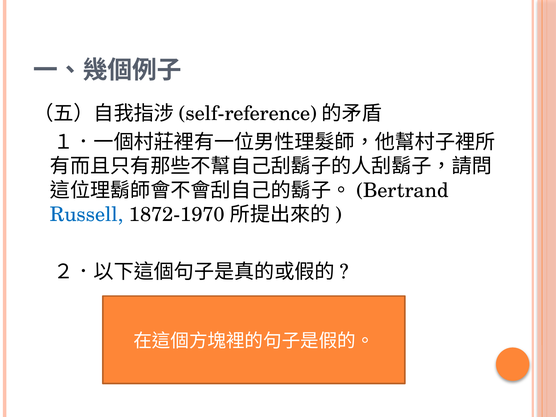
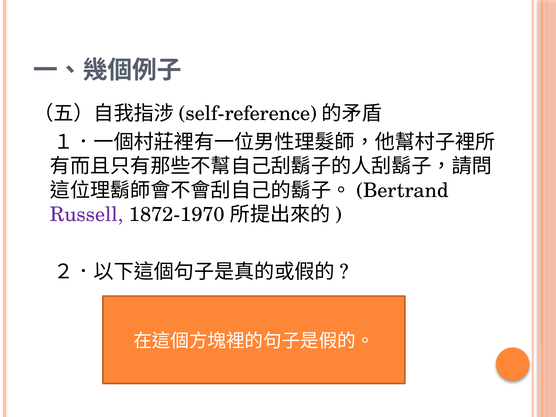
Russell colour: blue -> purple
